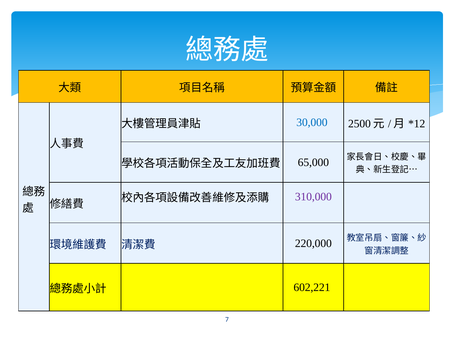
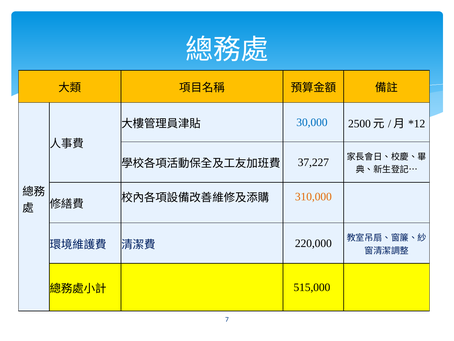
65,000: 65,000 -> 37,227
310,000 colour: purple -> orange
602,221: 602,221 -> 515,000
